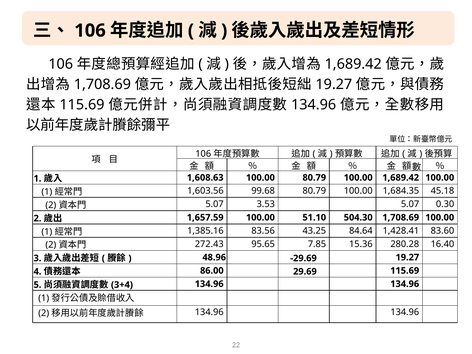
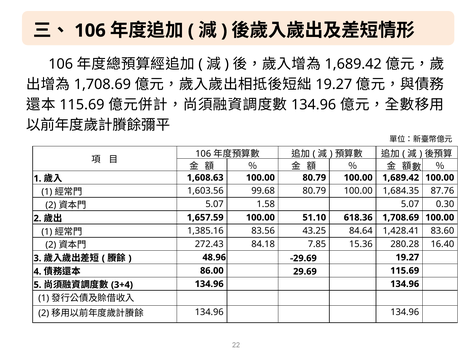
45.18: 45.18 -> 87.76
3.53: 3.53 -> 1.58
504.30: 504.30 -> 618.36
95.65: 95.65 -> 84.18
